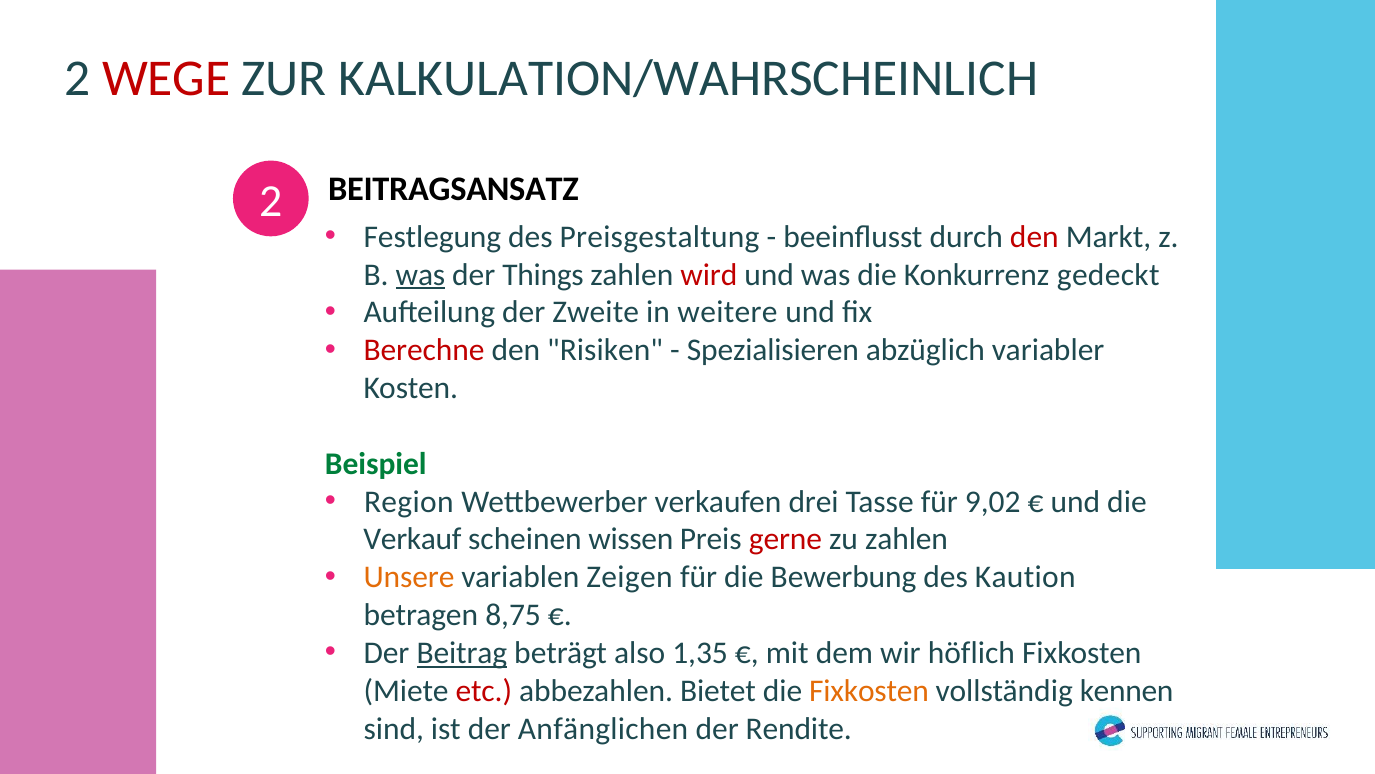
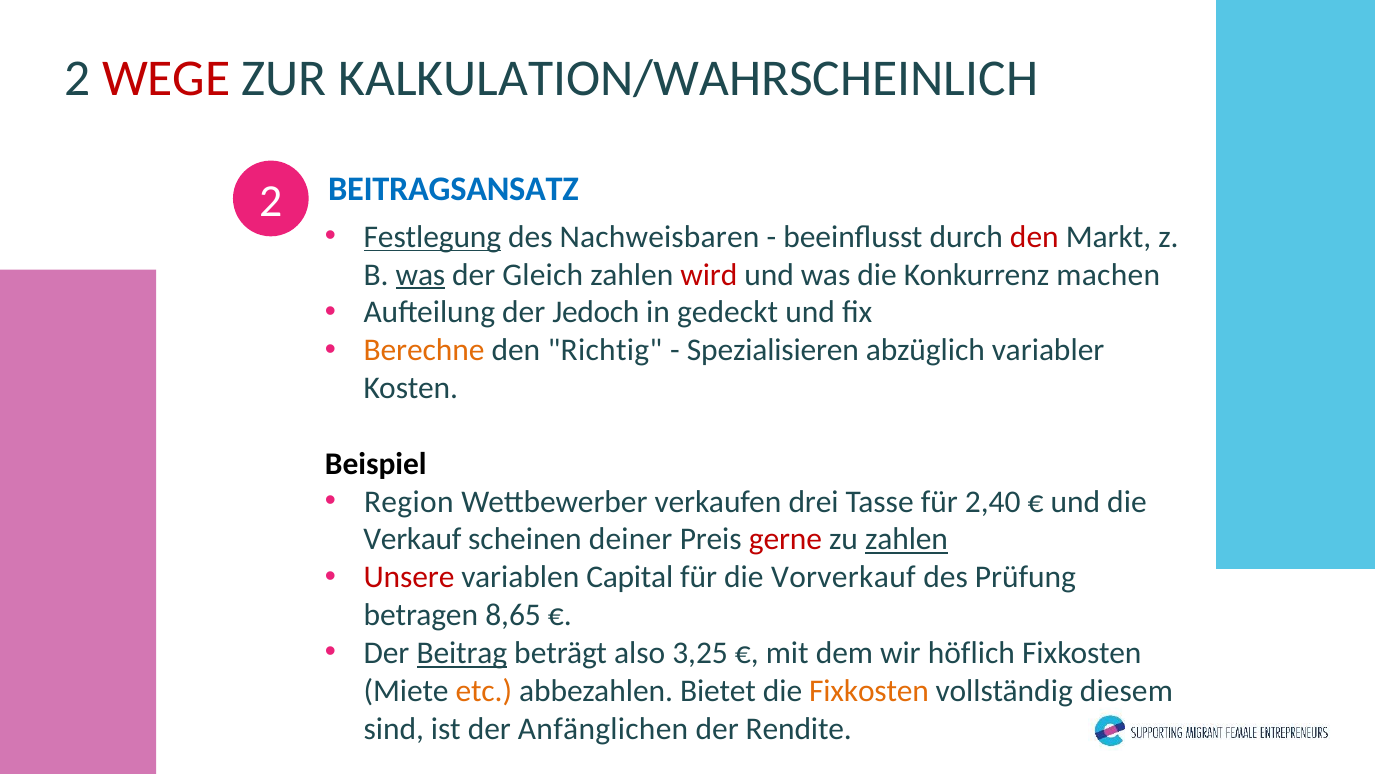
BEITRAGSANSATZ colour: black -> blue
Festlegung underline: none -> present
Preisgestaltung: Preisgestaltung -> Nachweisbaren
Things: Things -> Gleich
gedeckt: gedeckt -> machen
Zweite: Zweite -> Jedoch
weitere: weitere -> gedeckt
Berechne colour: red -> orange
Risiken: Risiken -> Richtig
Beispiel colour: green -> black
9,02: 9,02 -> 2,40
wissen: wissen -> deiner
zahlen at (906, 539) underline: none -> present
Unsere colour: orange -> red
Zeigen: Zeigen -> Capital
Bewerbung: Bewerbung -> Vorverkauf
Kaution: Kaution -> Prüfung
8,75: 8,75 -> 8,65
1,35: 1,35 -> 3,25
etc colour: red -> orange
kennen: kennen -> diesem
